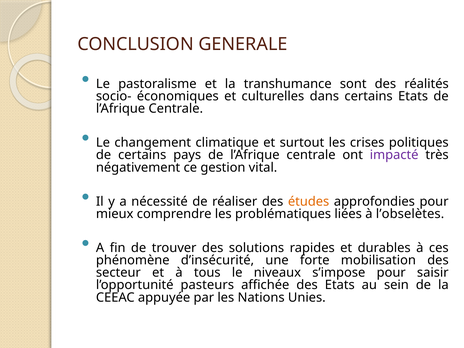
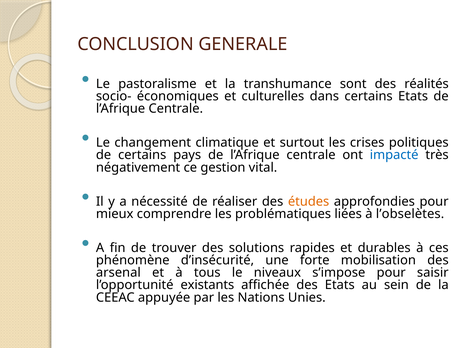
impacté colour: purple -> blue
secteur: secteur -> arsenal
pasteurs: pasteurs -> existants
